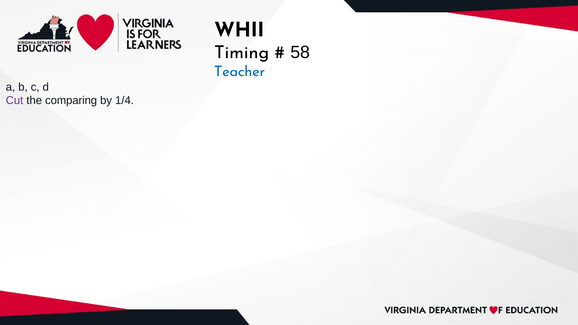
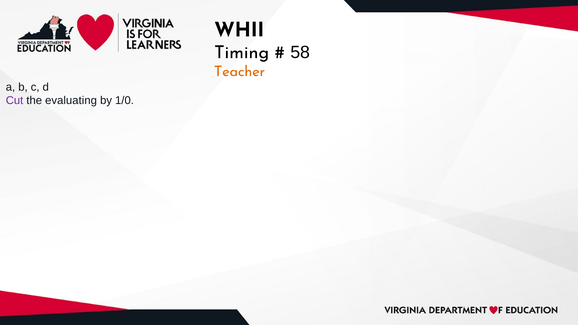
Teacher colour: blue -> orange
comparing: comparing -> evaluating
1/4: 1/4 -> 1/0
